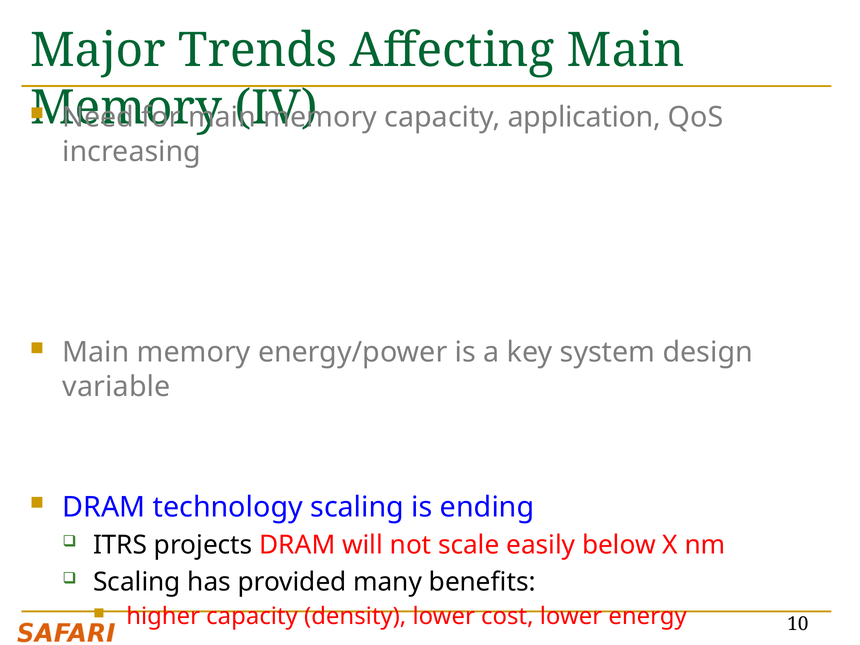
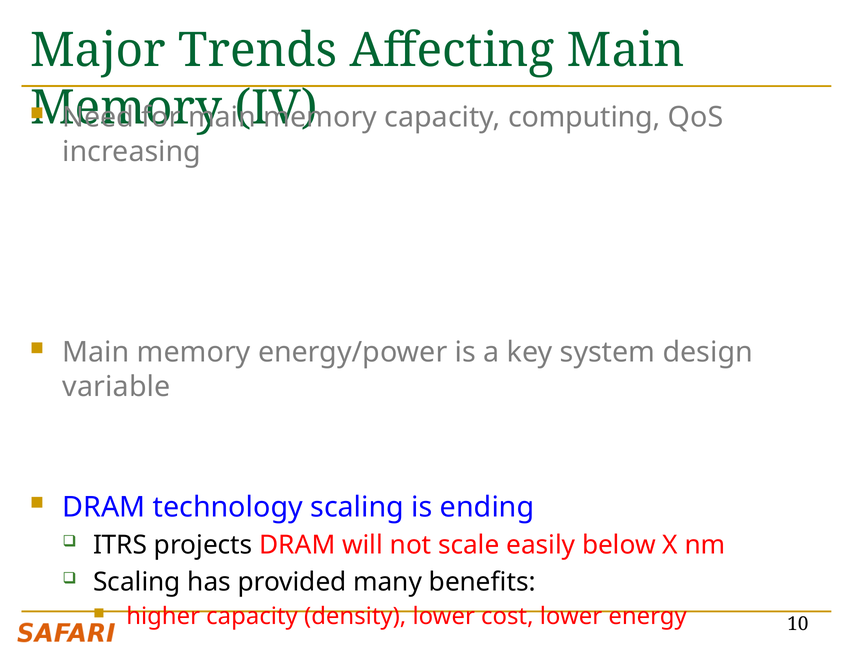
application: application -> computing
